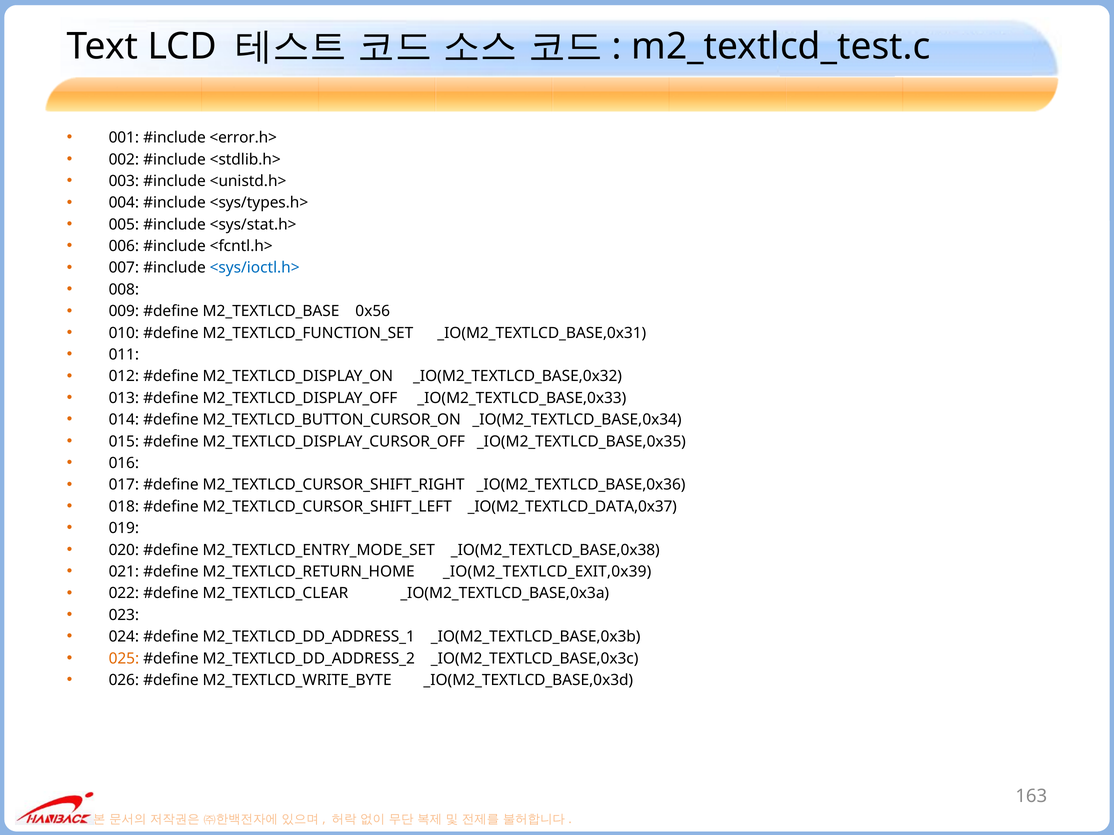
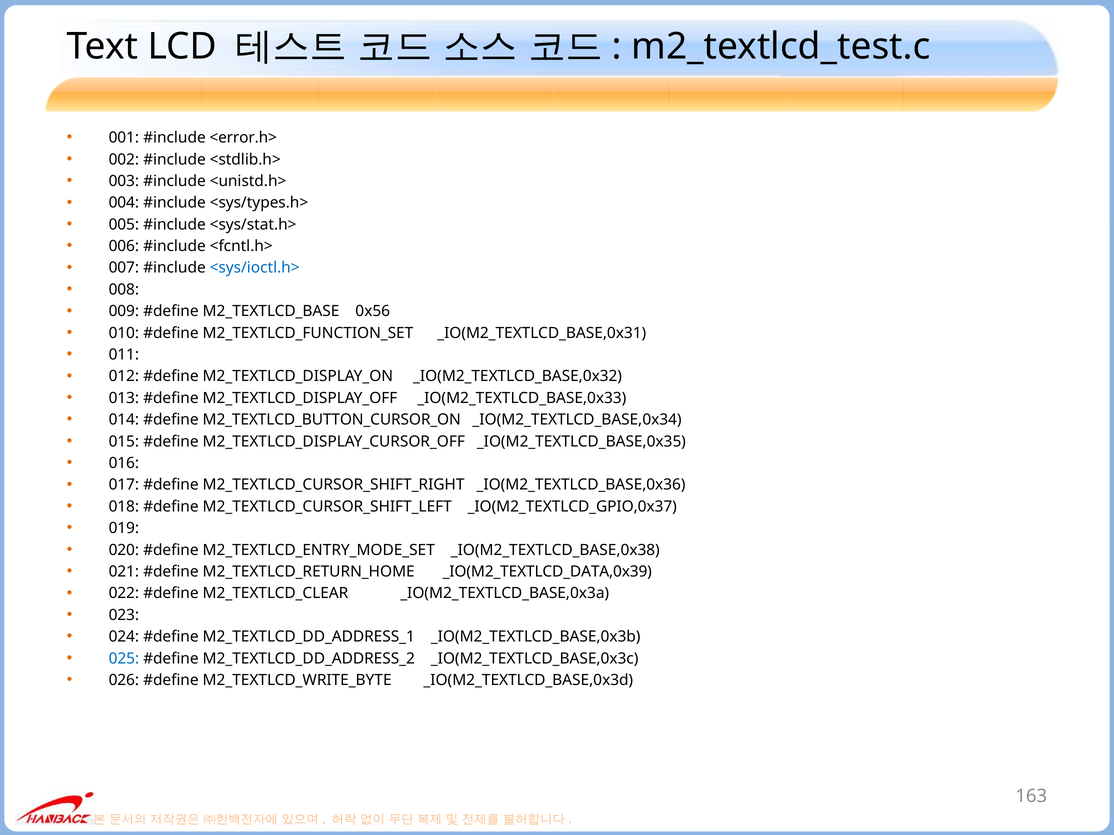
_IO(M2_TEXTLCD_DATA,0x37: _IO(M2_TEXTLCD_DATA,0x37 -> _IO(M2_TEXTLCD_GPIO,0x37
_IO(M2_TEXTLCD_EXIT,0x39: _IO(M2_TEXTLCD_EXIT,0x39 -> _IO(M2_TEXTLCD_DATA,0x39
025 colour: orange -> blue
